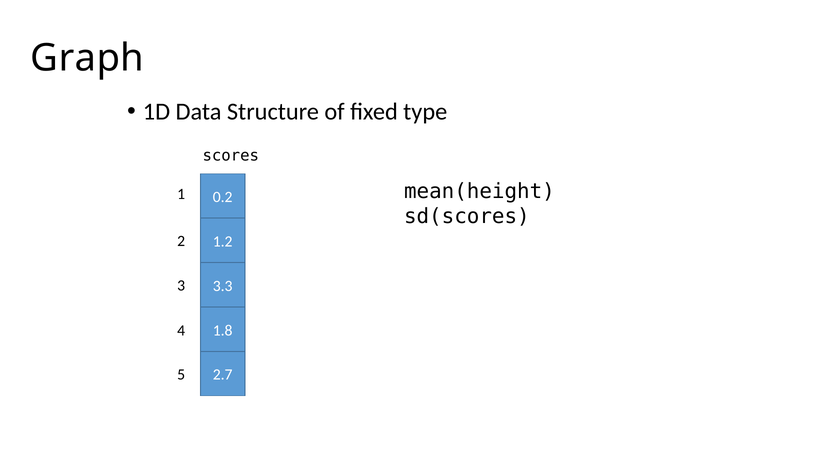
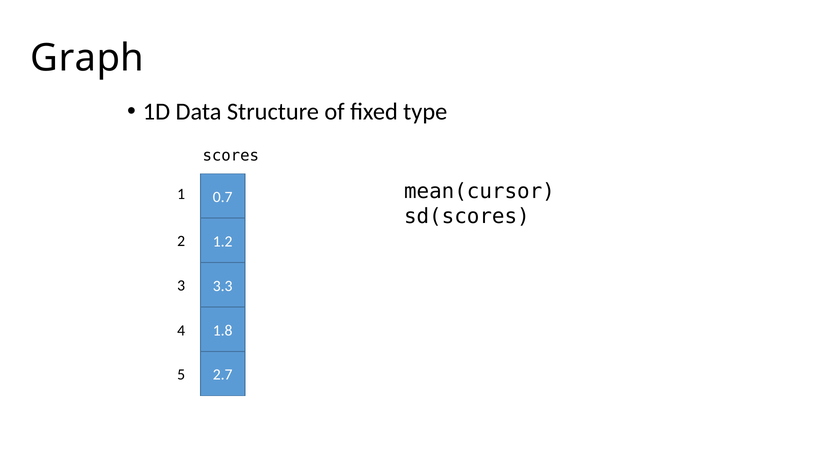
mean(height: mean(height -> mean(cursor
0.2: 0.2 -> 0.7
